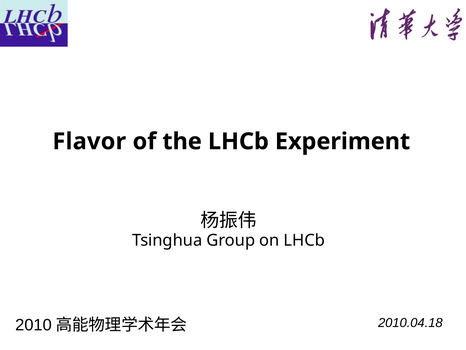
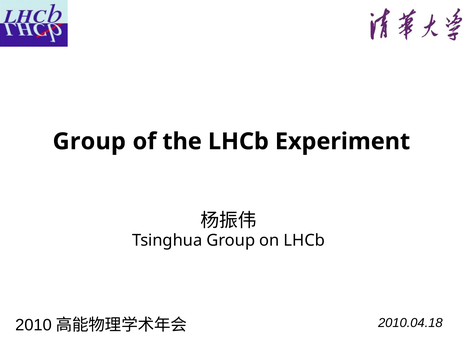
Flavor at (89, 141): Flavor -> Group
